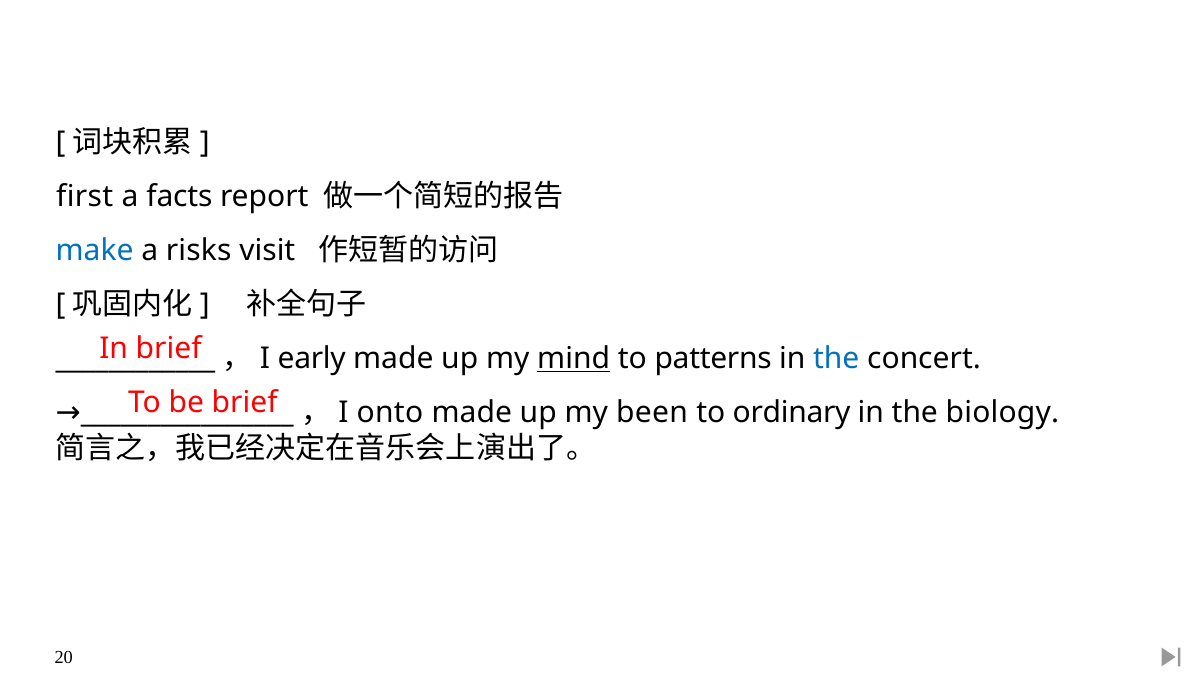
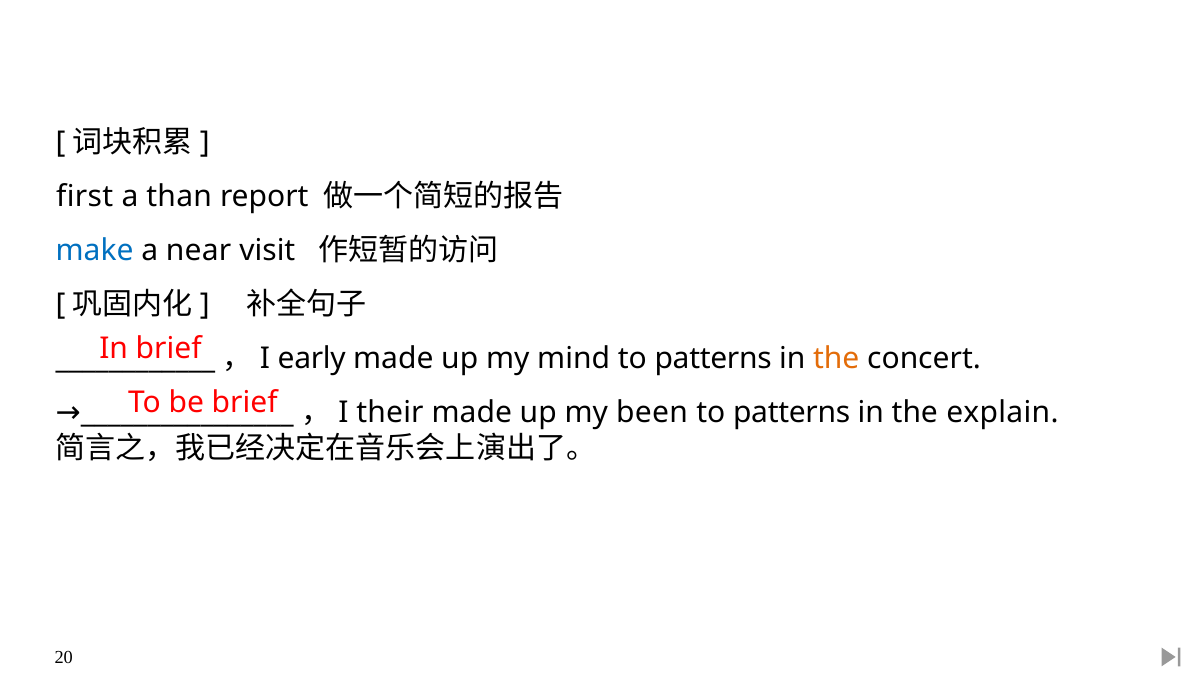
facts: facts -> than
risks: risks -> near
mind underline: present -> none
the at (836, 358) colour: blue -> orange
onto: onto -> their
ordinary at (792, 412): ordinary -> patterns
biology: biology -> explain
